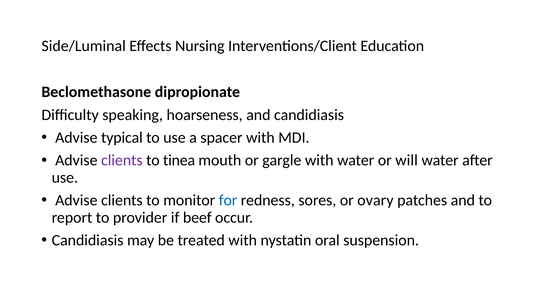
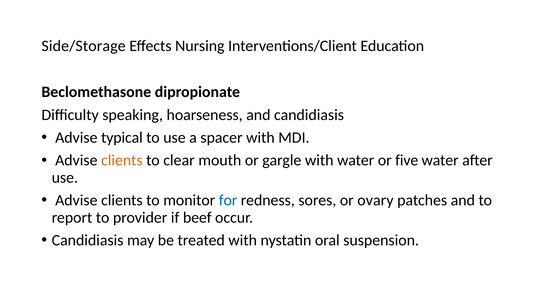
Side/Luminal: Side/Luminal -> Side/Storage
clients at (122, 160) colour: purple -> orange
tinea: tinea -> clear
will: will -> five
